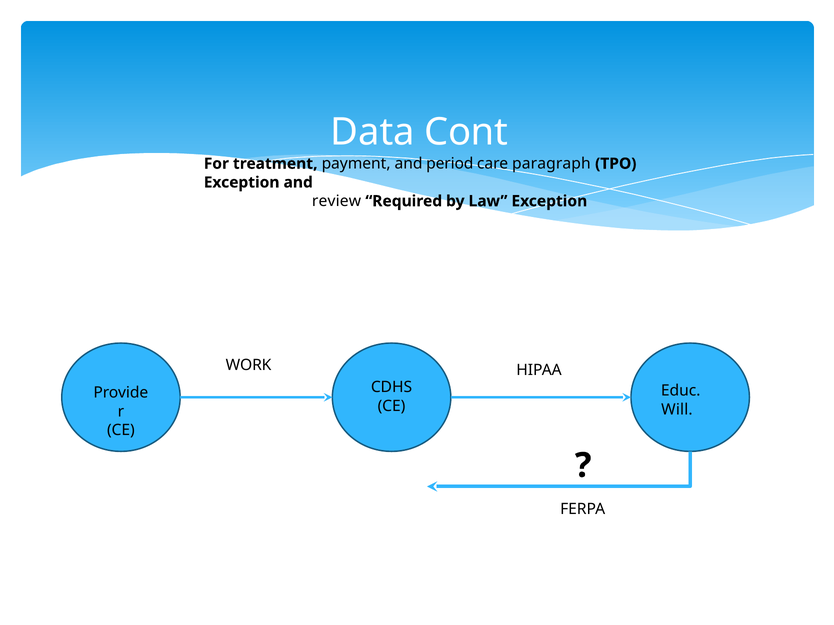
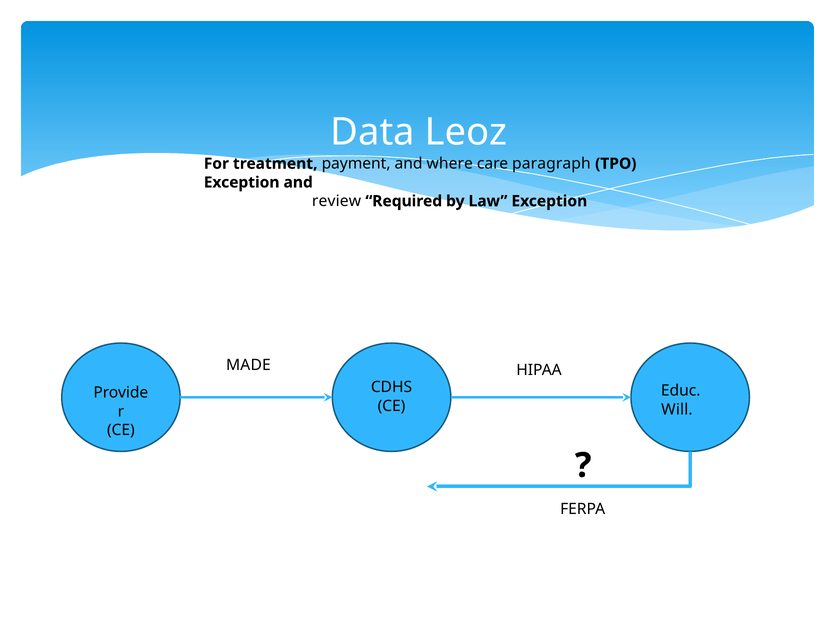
Cont: Cont -> Leoz
period: period -> where
WORK: WORK -> MADE
